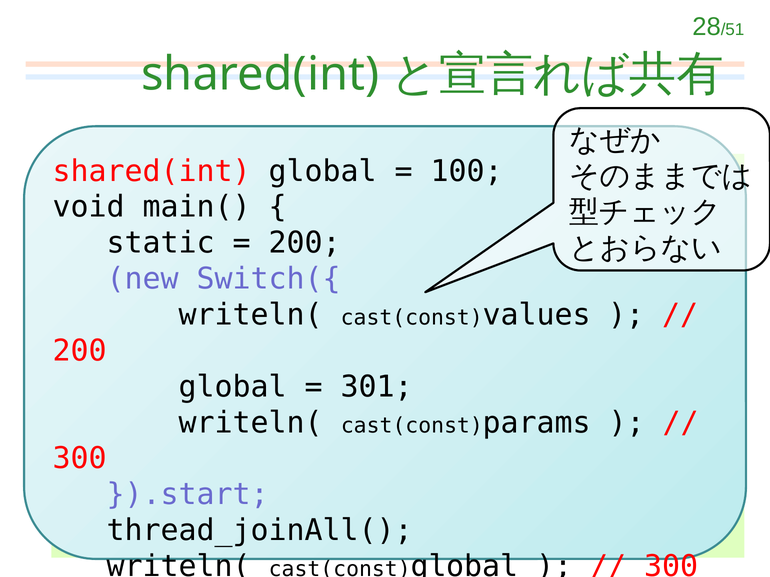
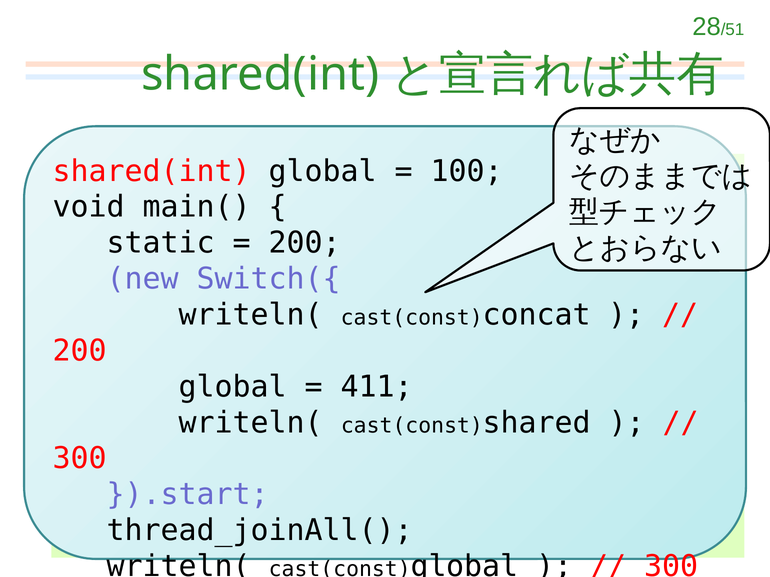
values: values -> concat
301: 301 -> 411
params: params -> shared
